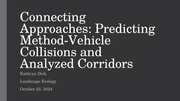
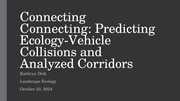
Approaches at (56, 29): Approaches -> Connecting
Method-Vehicle: Method-Vehicle -> Ecology-Vehicle
